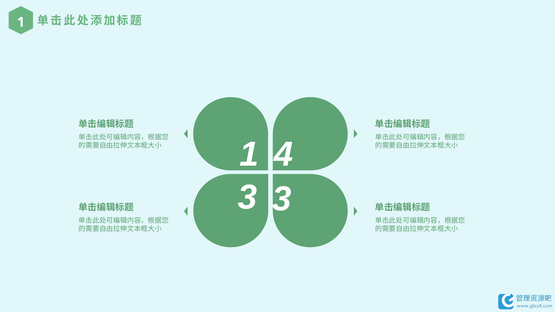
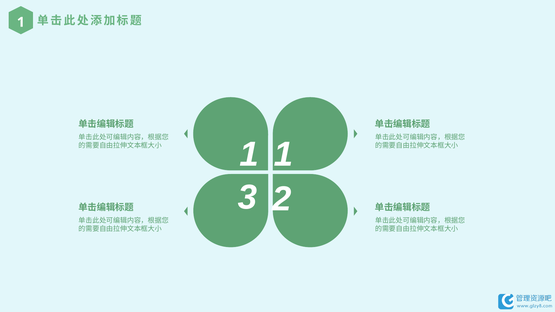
1 4: 4 -> 1
3 3: 3 -> 2
